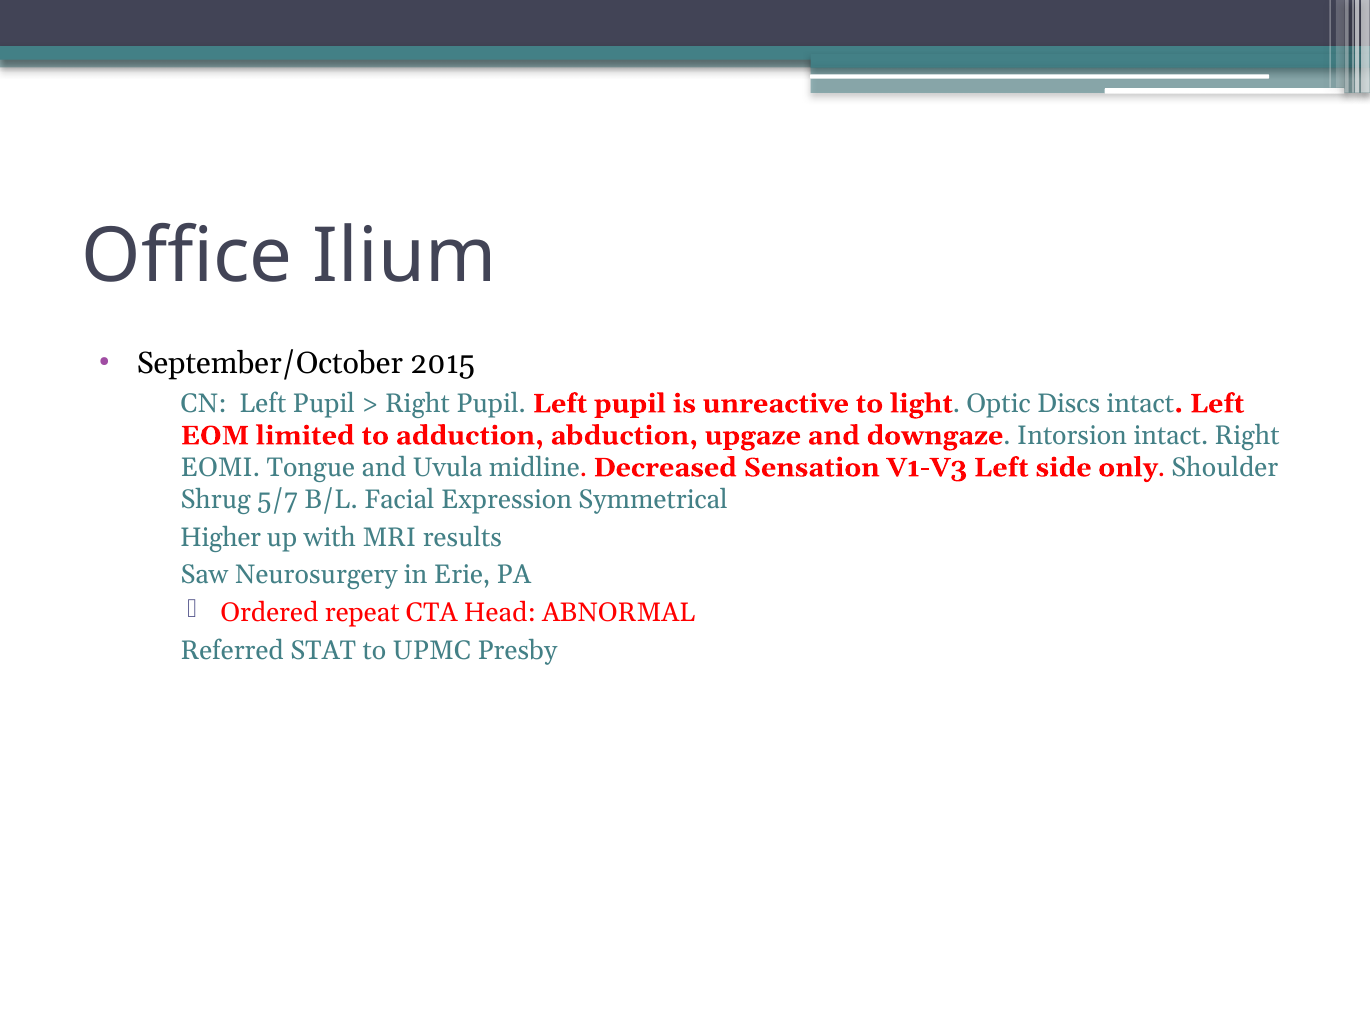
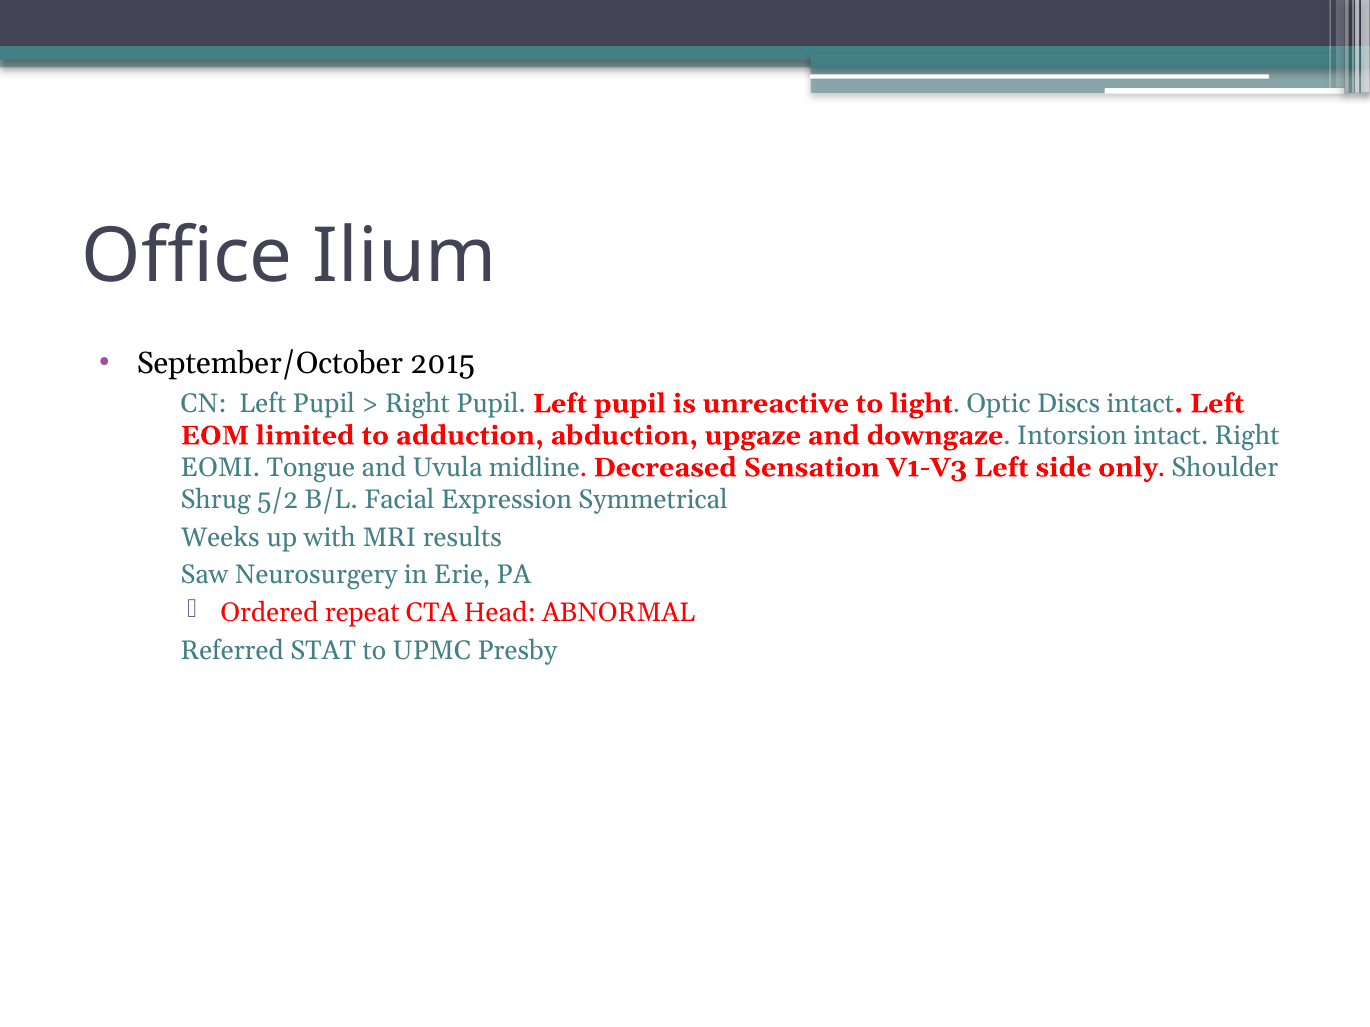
5/7: 5/7 -> 5/2
Higher: Higher -> Weeks
